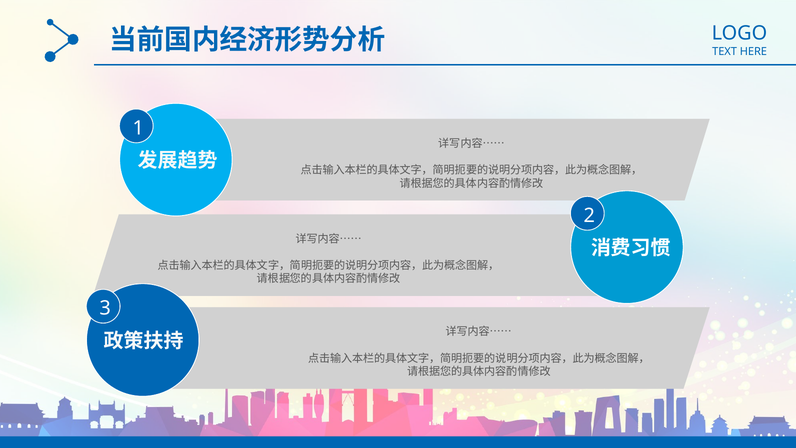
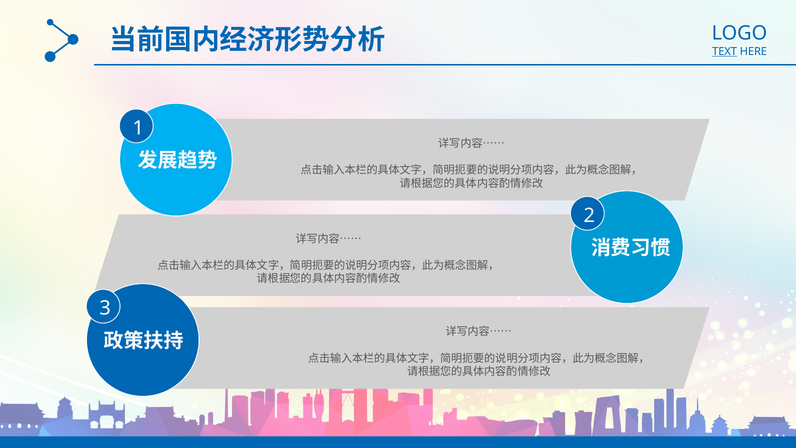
TEXT underline: none -> present
